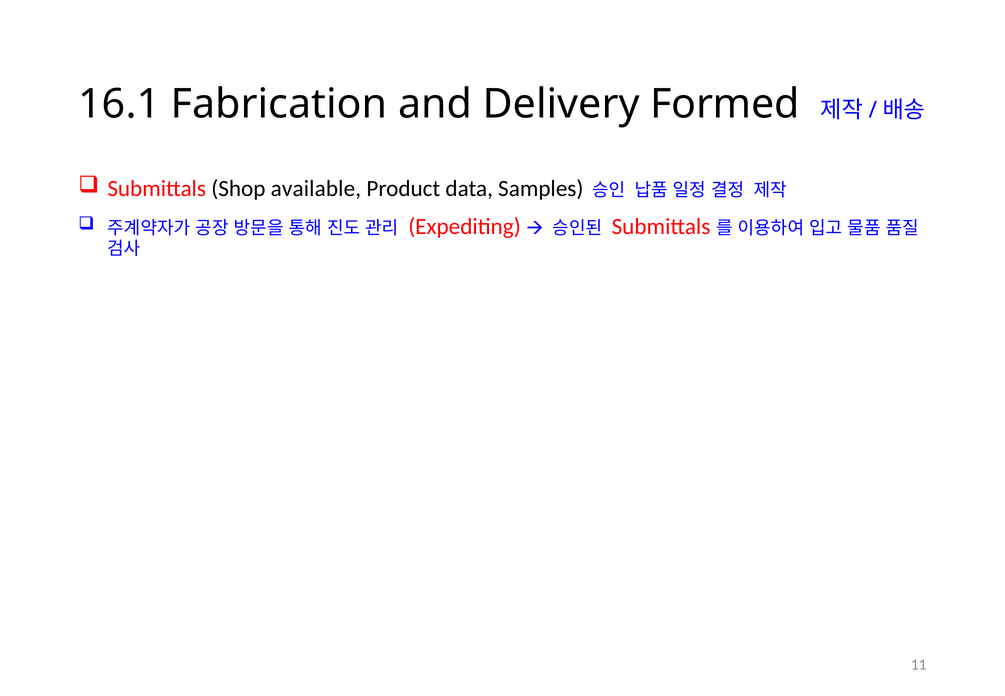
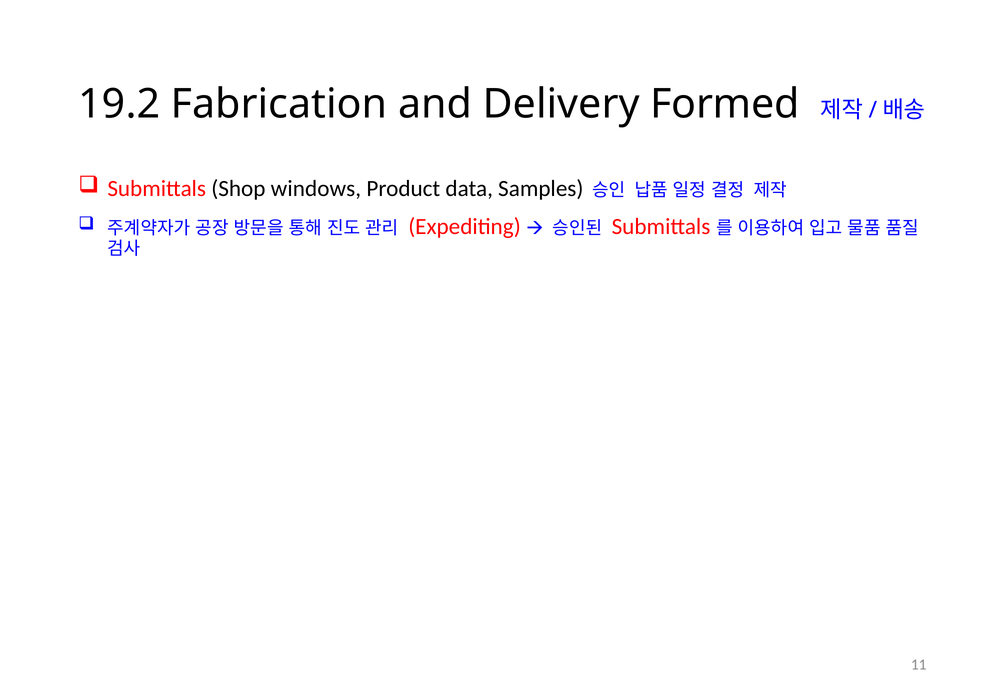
16.1: 16.1 -> 19.2
available: available -> windows
